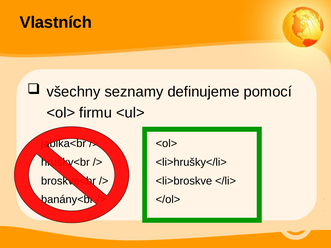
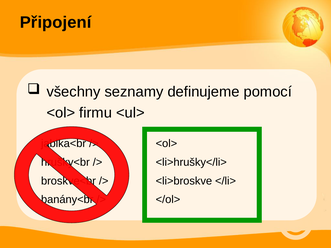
Vlastních: Vlastních -> Připojení
